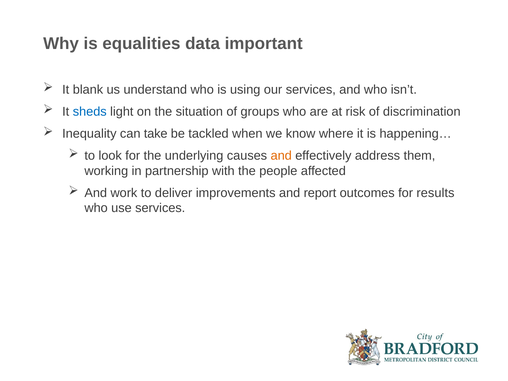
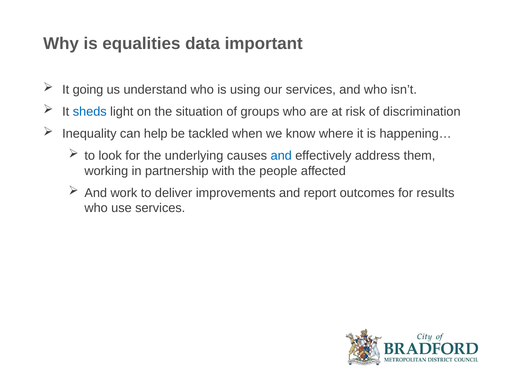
blank: blank -> going
take: take -> help
and at (281, 156) colour: orange -> blue
